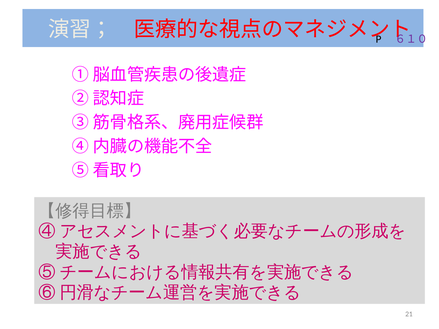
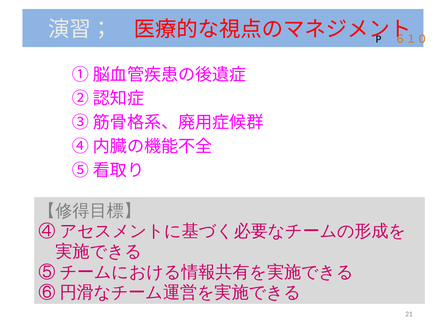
６１０ colour: purple -> orange
